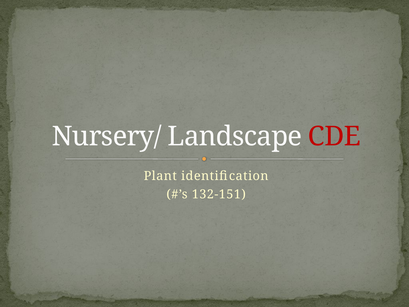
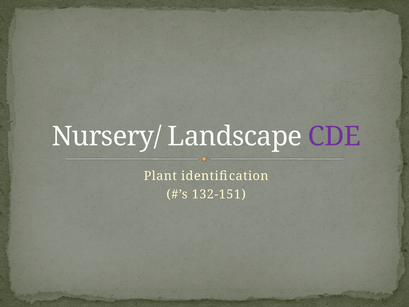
CDE colour: red -> purple
